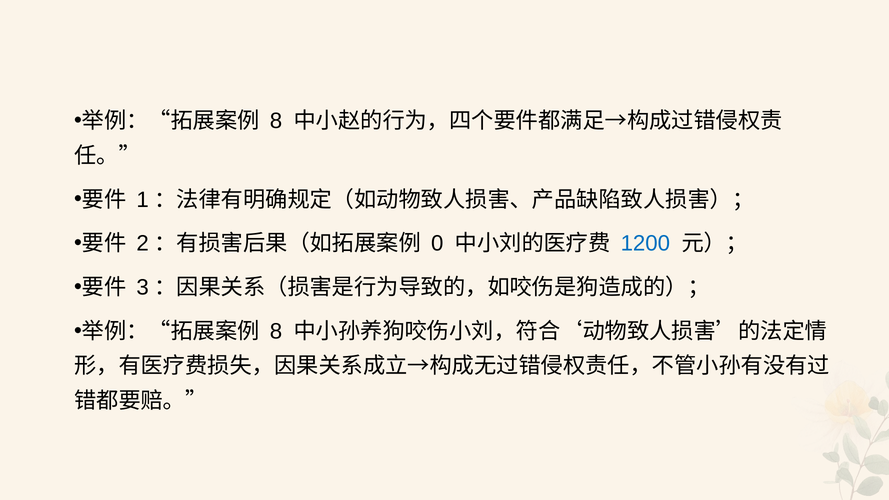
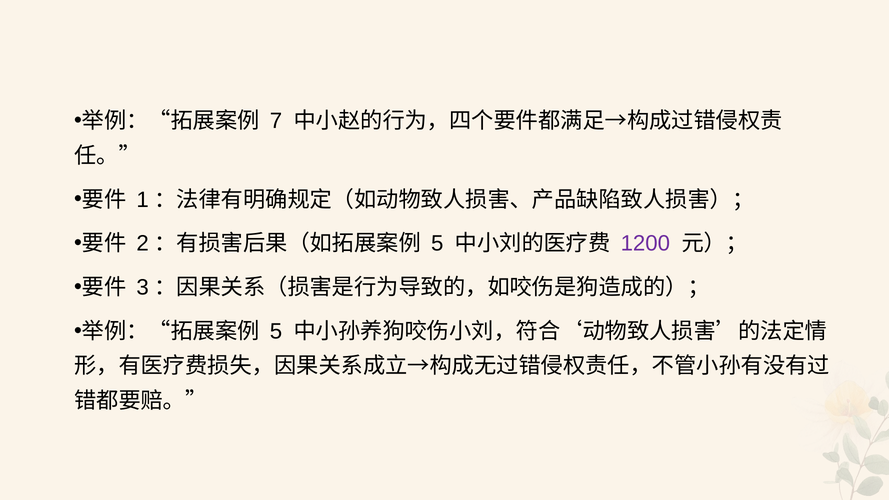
8 at (276, 121): 8 -> 7
0 at (437, 244): 0 -> 5
1200 colour: blue -> purple
8 at (276, 331): 8 -> 5
